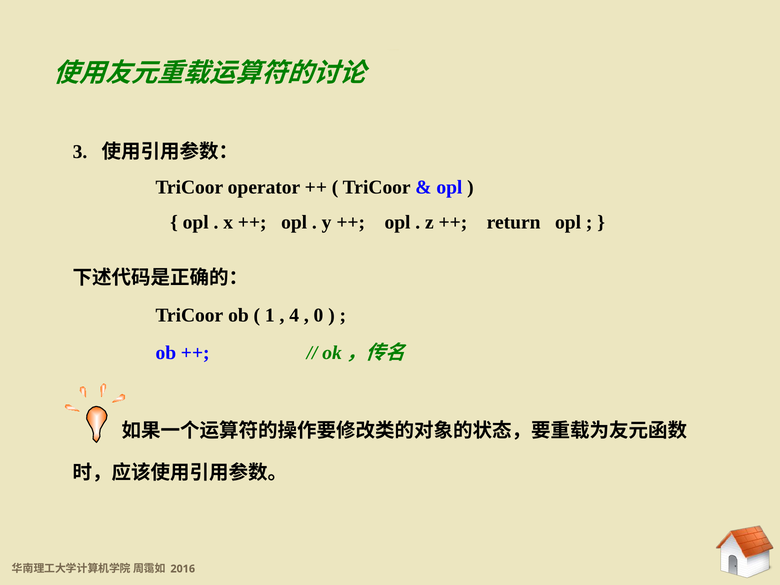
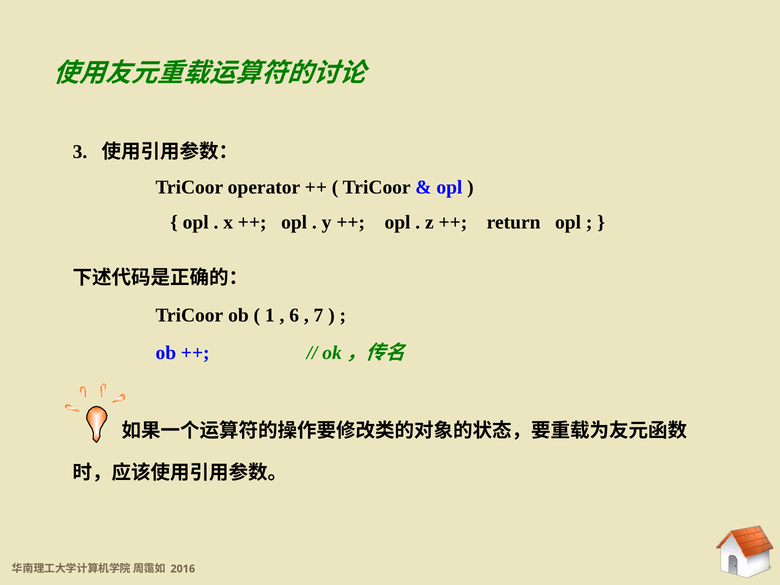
4: 4 -> 6
0: 0 -> 7
